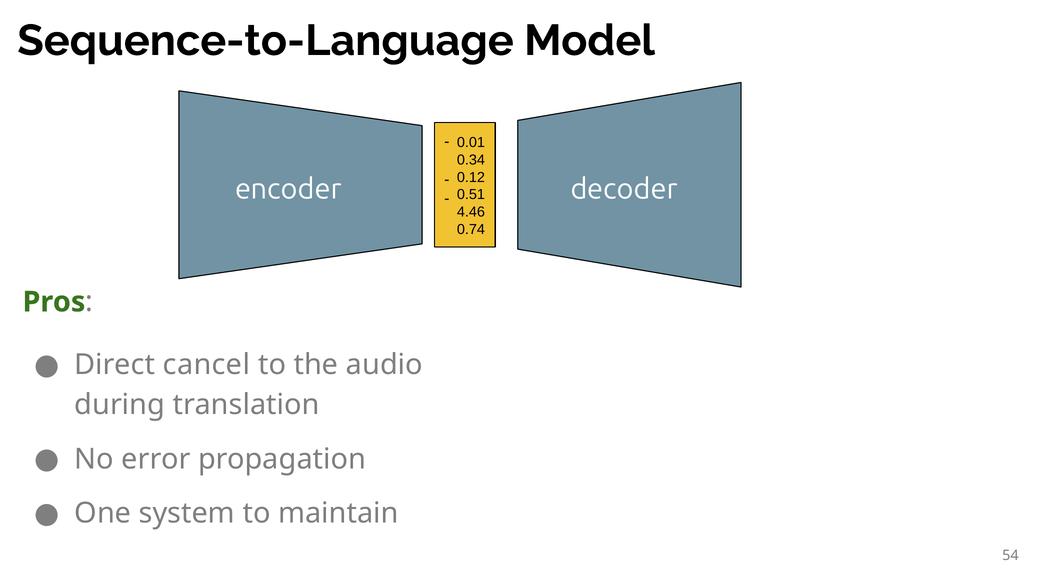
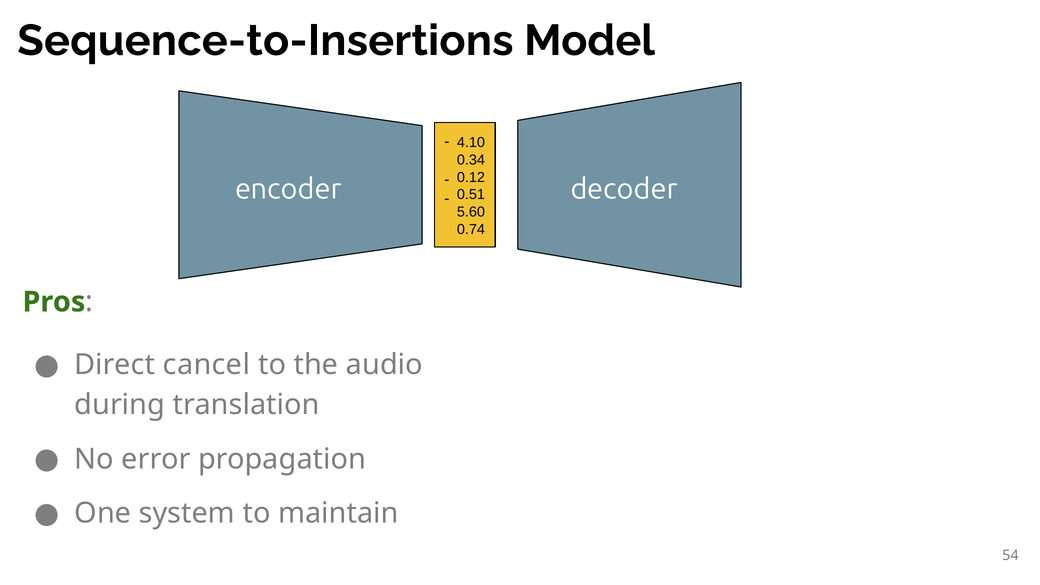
Sequence-to-Language: Sequence-to-Language -> Sequence-to-Insertions
0.01: 0.01 -> 4.10
4.46: 4.46 -> 5.60
